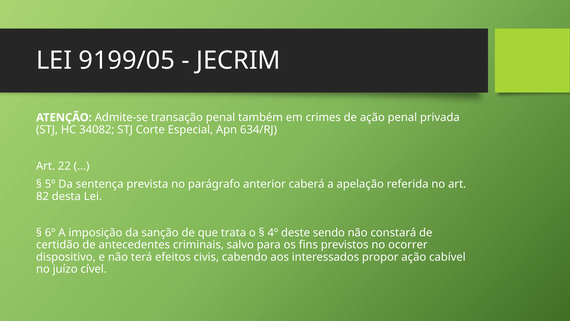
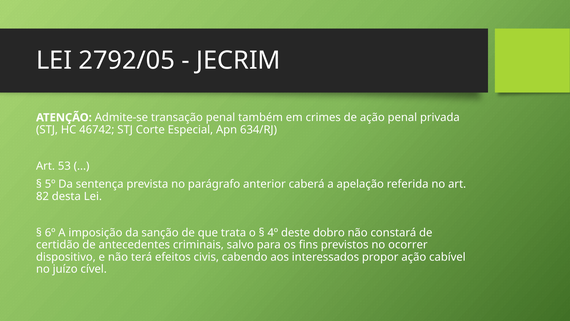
9199/05: 9199/05 -> 2792/05
34082: 34082 -> 46742
22: 22 -> 53
sendo: sendo -> dobro
